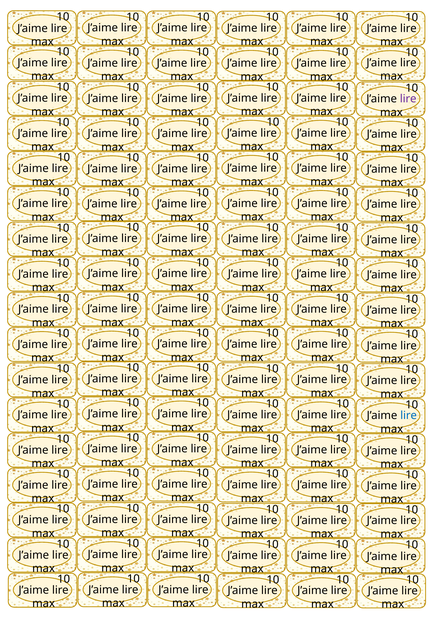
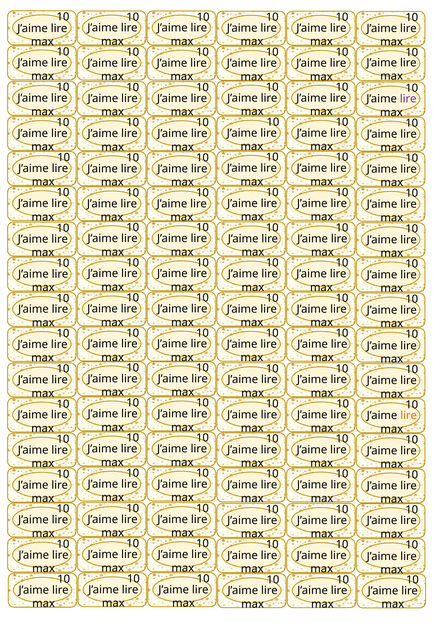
lire at (409, 416) colour: blue -> orange
